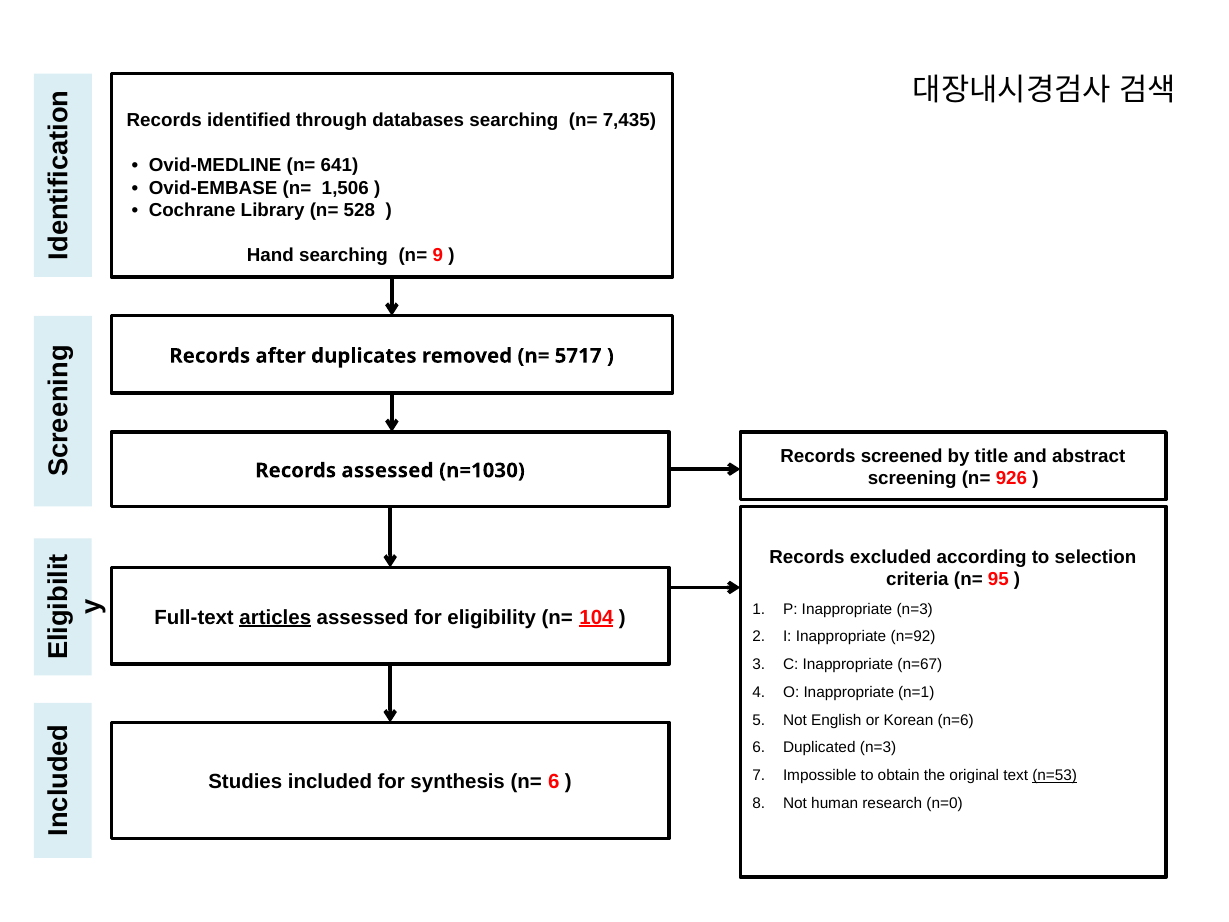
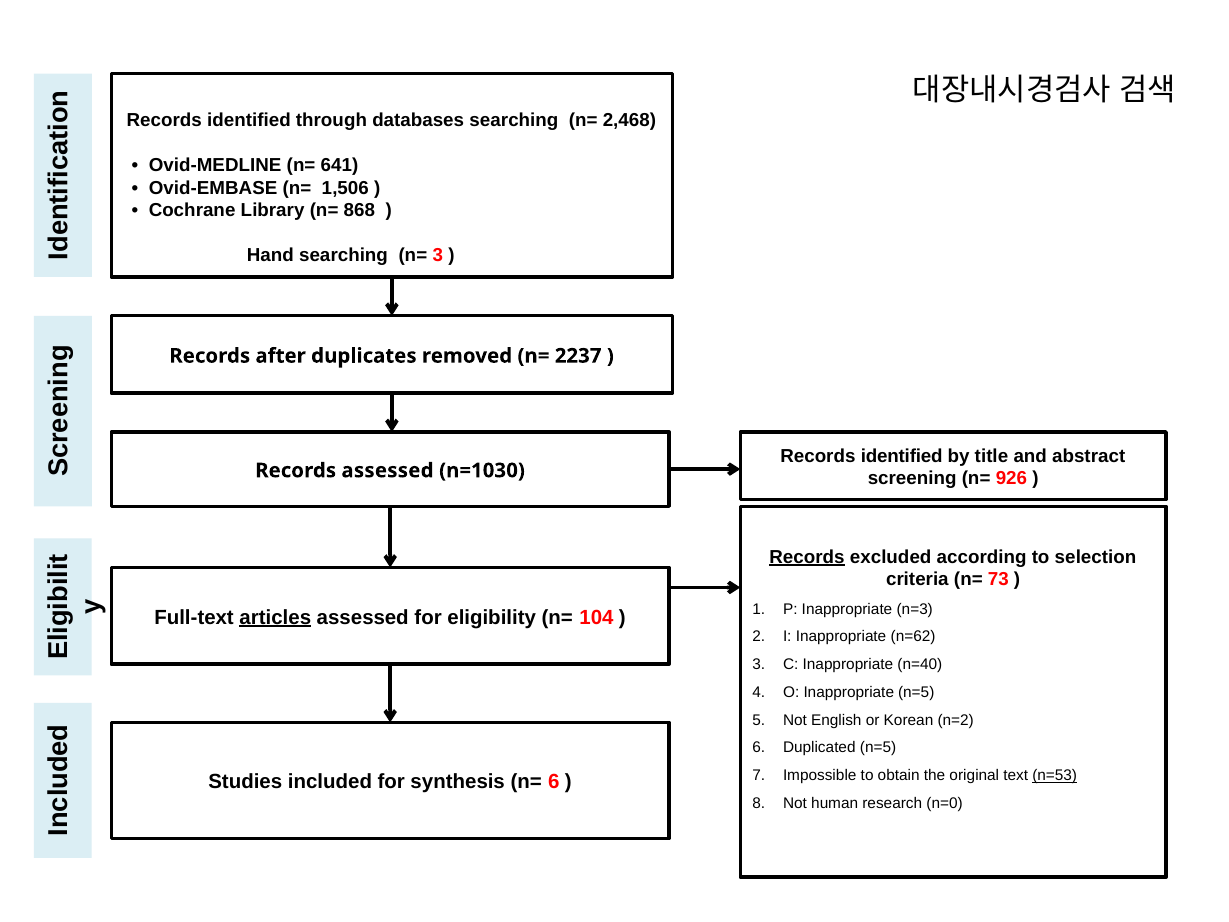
7,435: 7,435 -> 2,468
528: 528 -> 868
n= 9: 9 -> 3
5717: 5717 -> 2237
screened at (902, 456): screened -> identified
Records at (807, 557) underline: none -> present
95: 95 -> 73
104 underline: present -> none
n=92: n=92 -> n=62
n=67: n=67 -> n=40
Inappropriate n=1: n=1 -> n=5
n=6: n=6 -> n=2
Duplicated n=3: n=3 -> n=5
